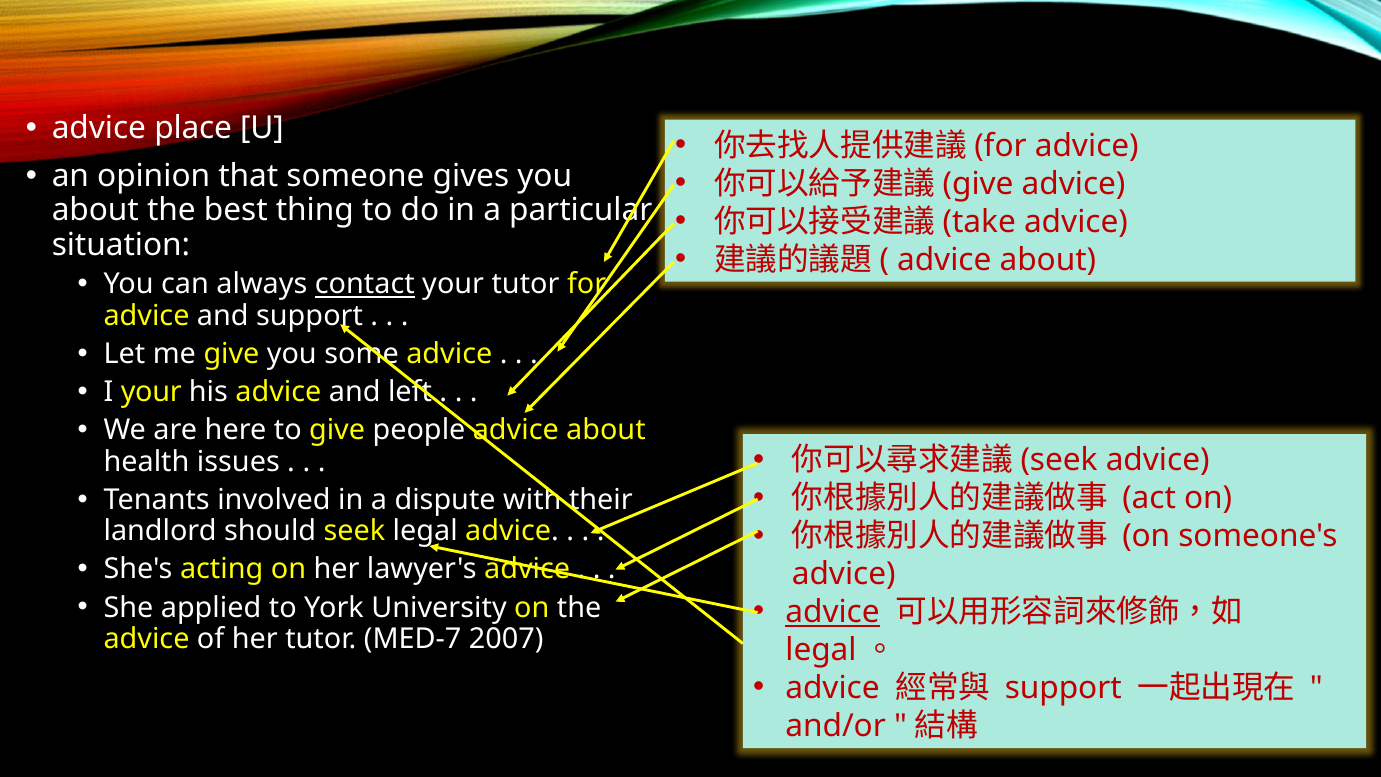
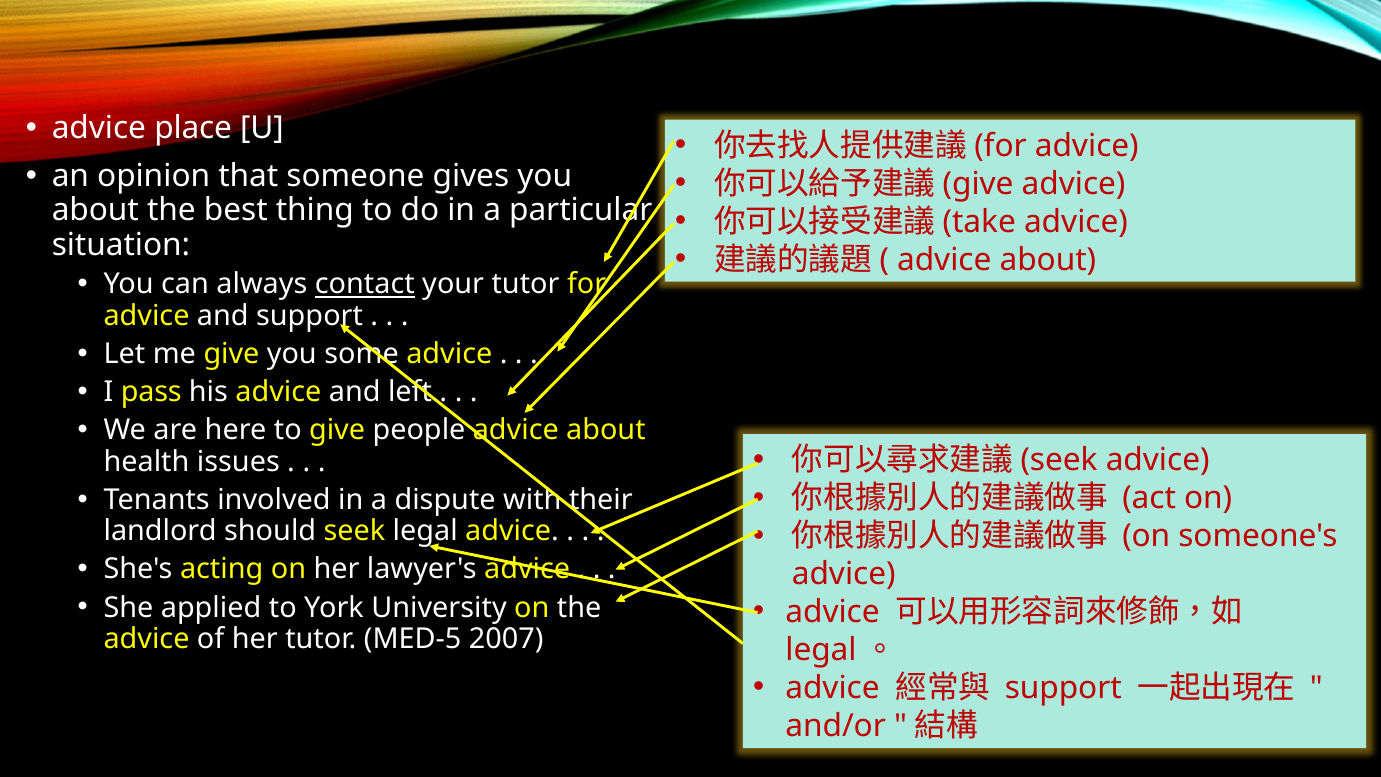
I your: your -> pass
advice at (833, 612) underline: present -> none
MED-7: MED-7 -> MED-5
